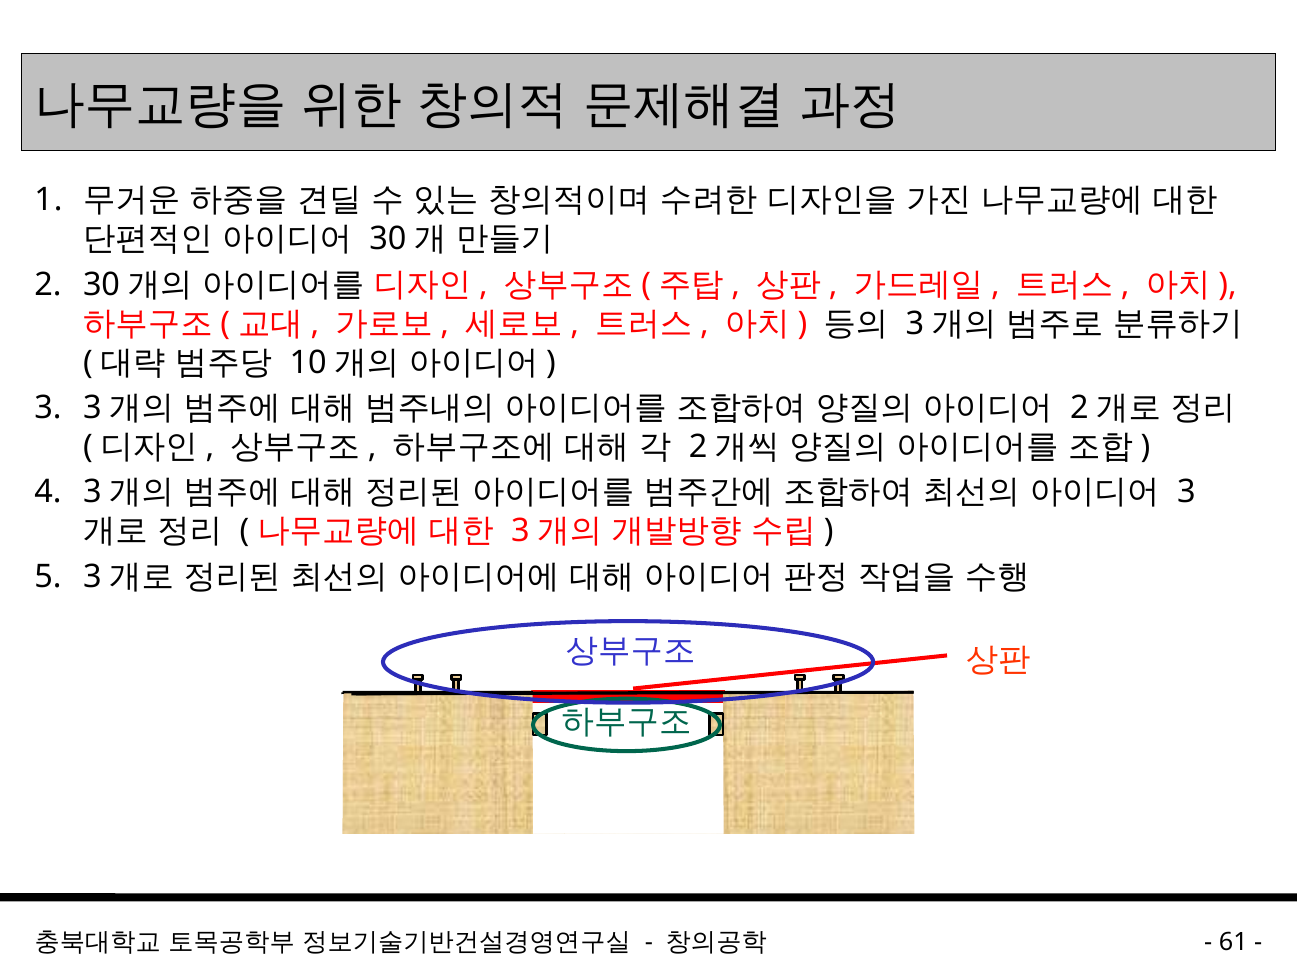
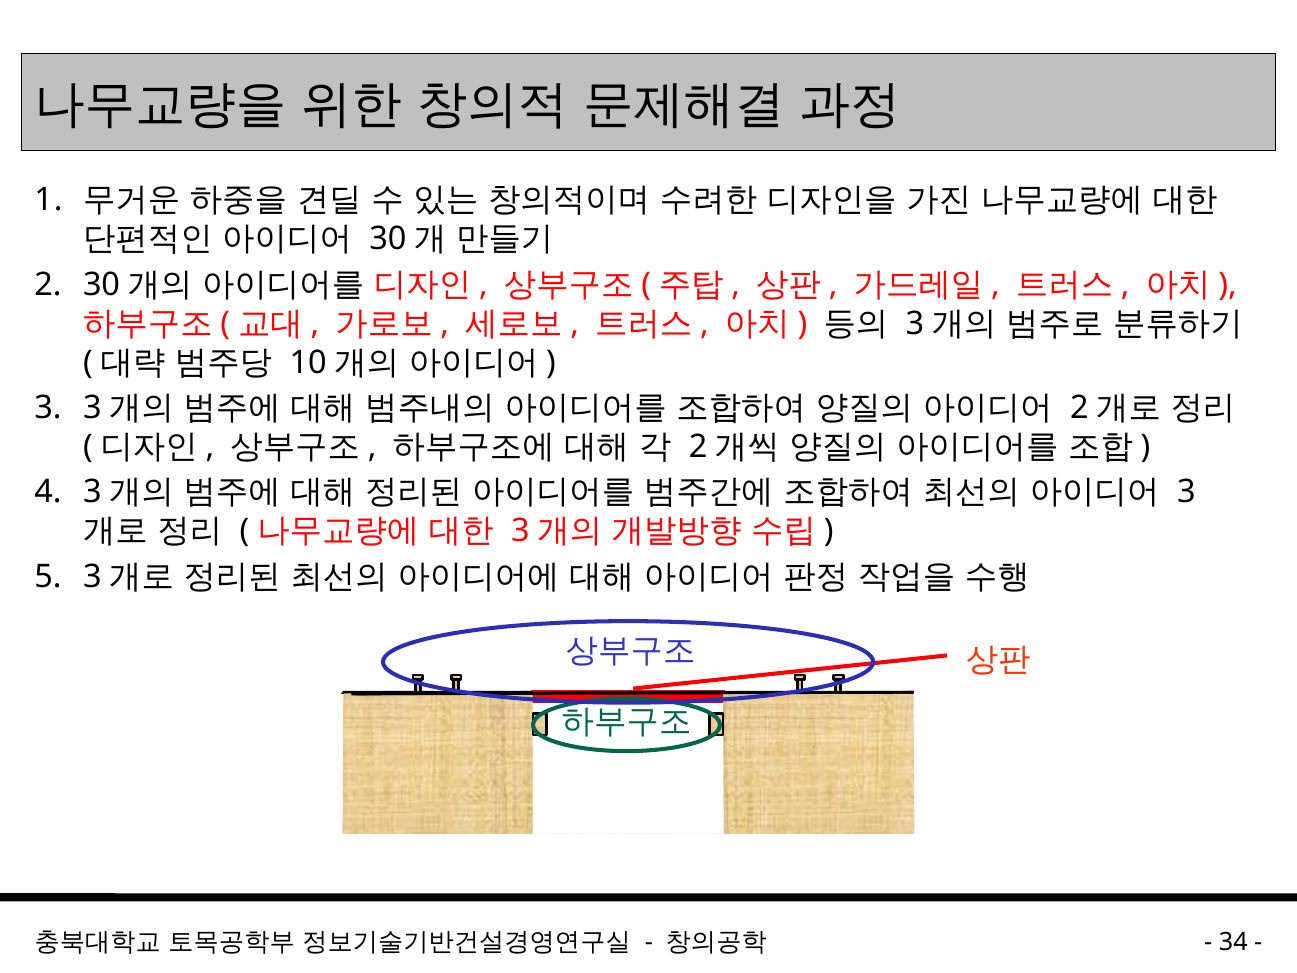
61: 61 -> 34
